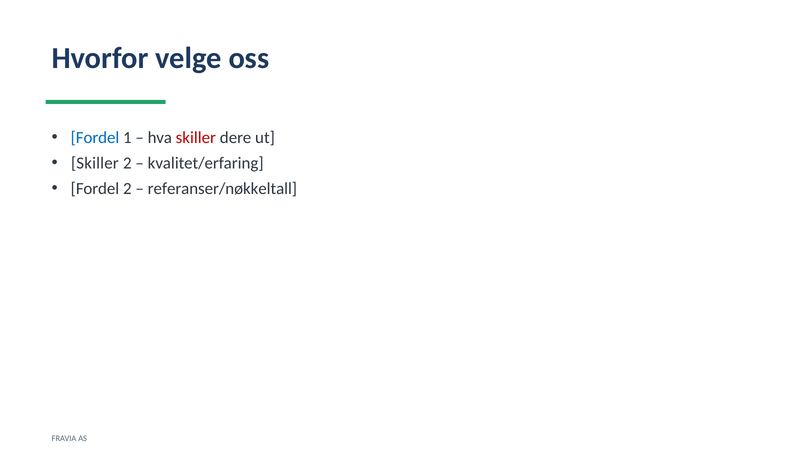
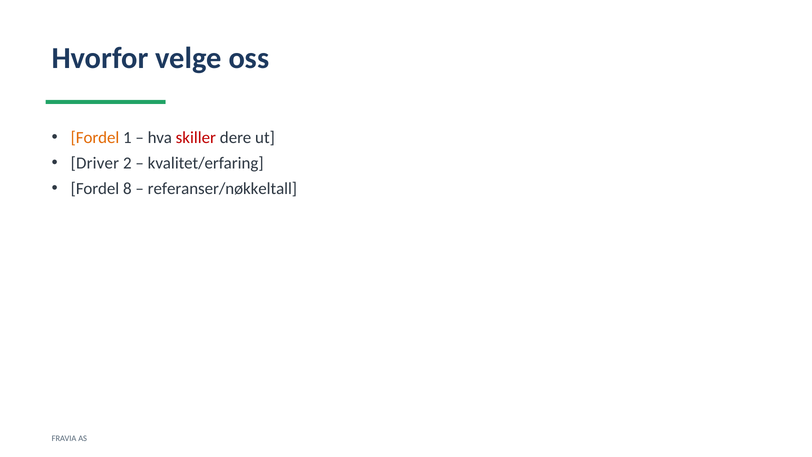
Fordel at (95, 138) colour: blue -> orange
Skiller at (95, 163): Skiller -> Driver
Fordel 2: 2 -> 8
